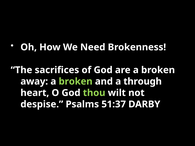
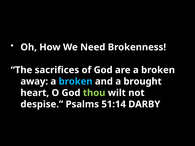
broken at (76, 82) colour: light green -> light blue
through: through -> brought
51:37: 51:37 -> 51:14
